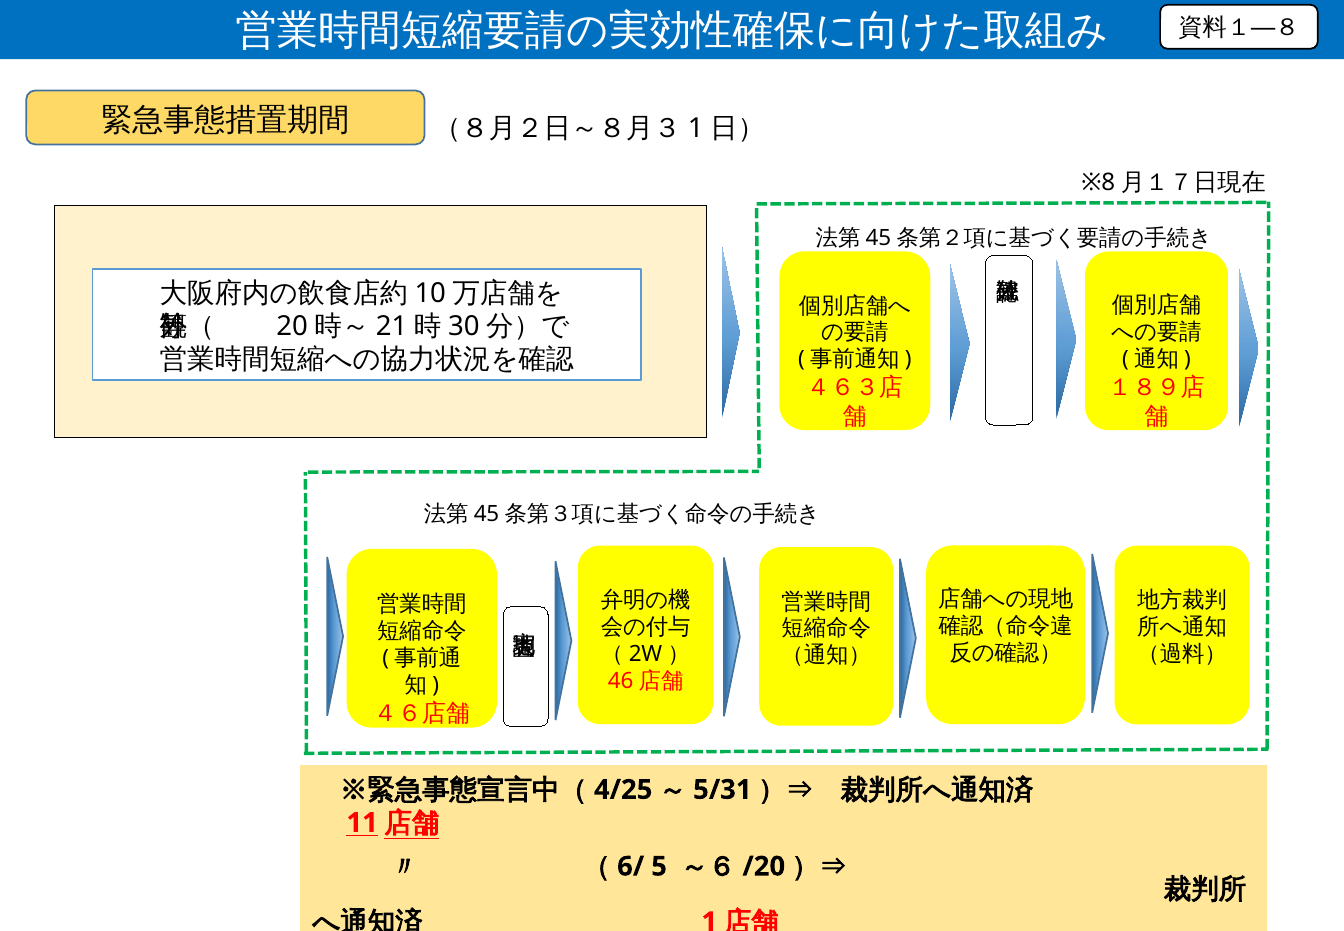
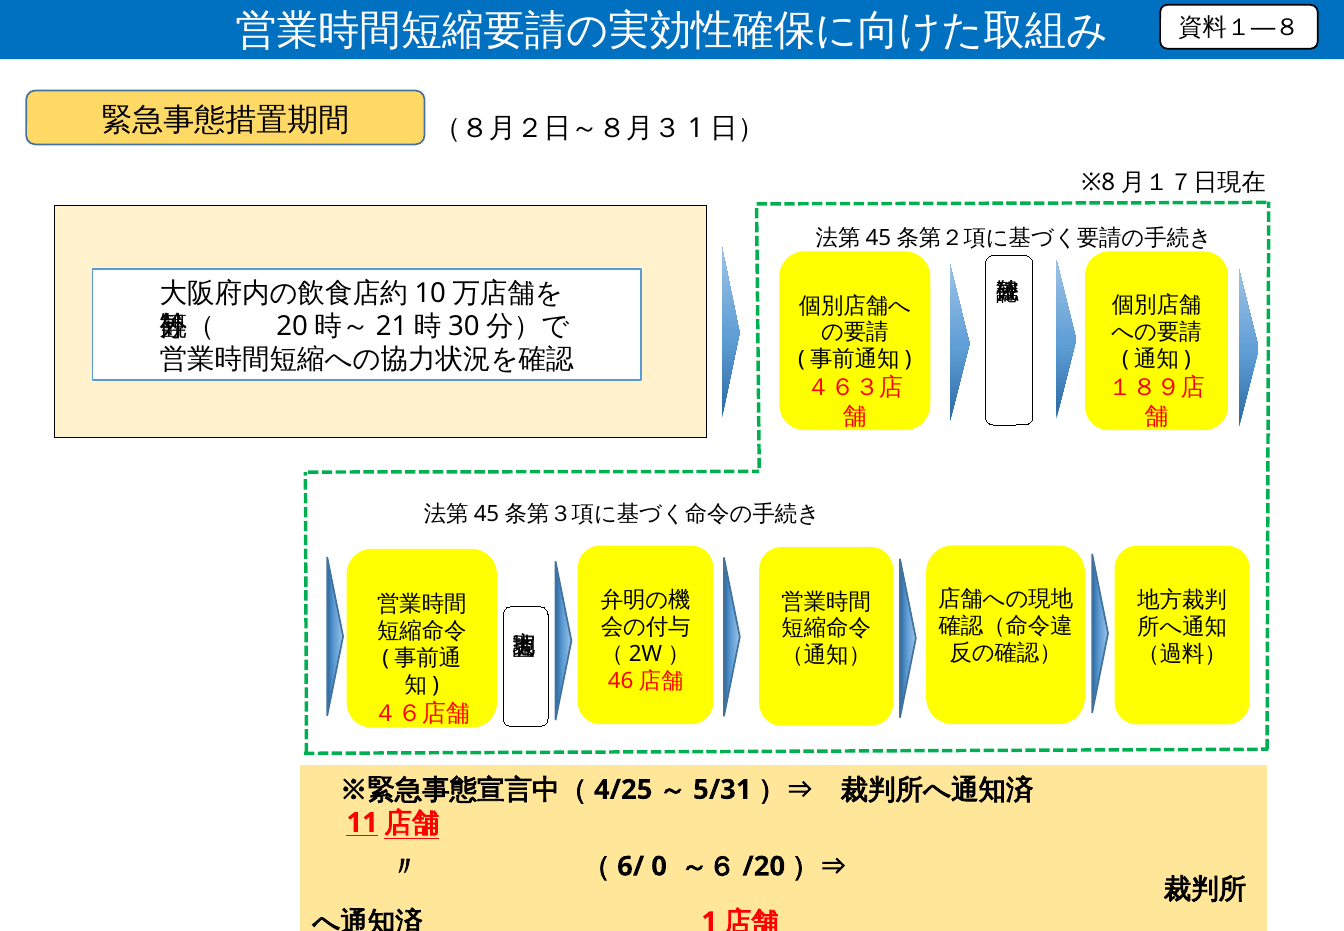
5: 5 -> 0
